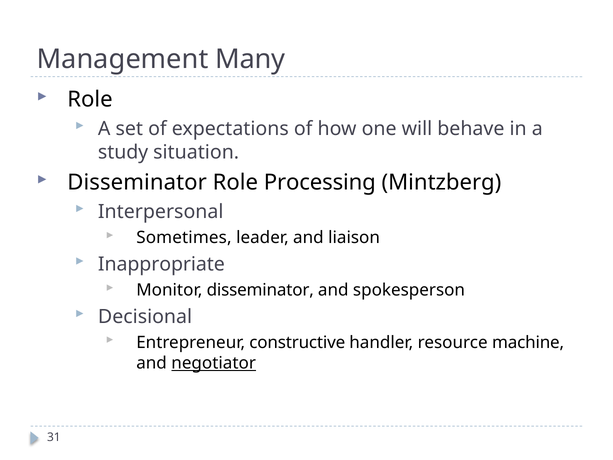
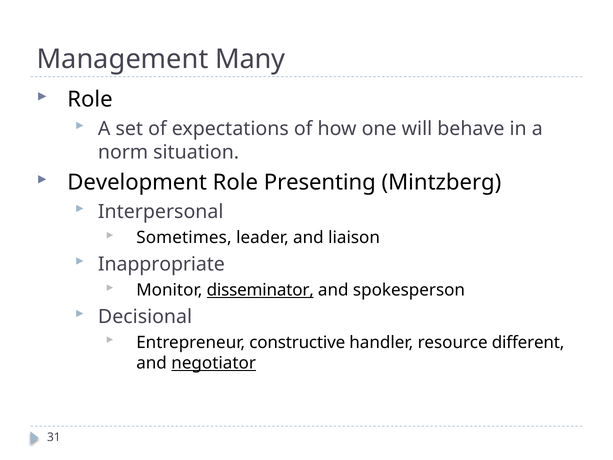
study: study -> norm
Disseminator at (137, 182): Disseminator -> Development
Processing: Processing -> Presenting
disseminator at (260, 290) underline: none -> present
machine: machine -> different
